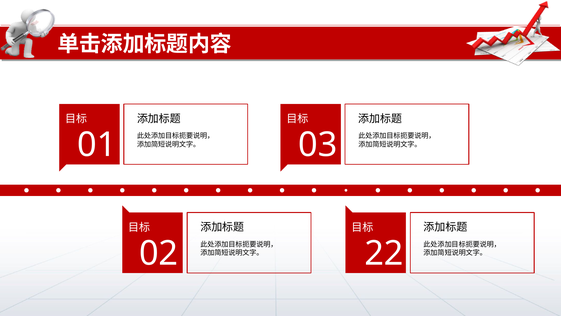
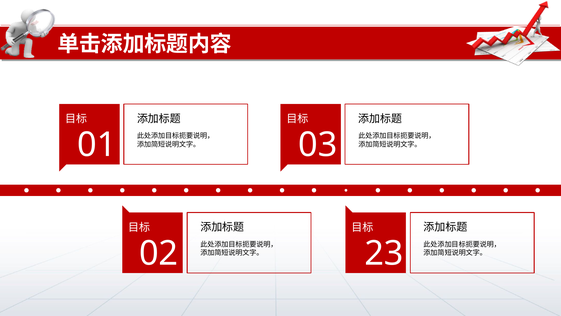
22: 22 -> 23
